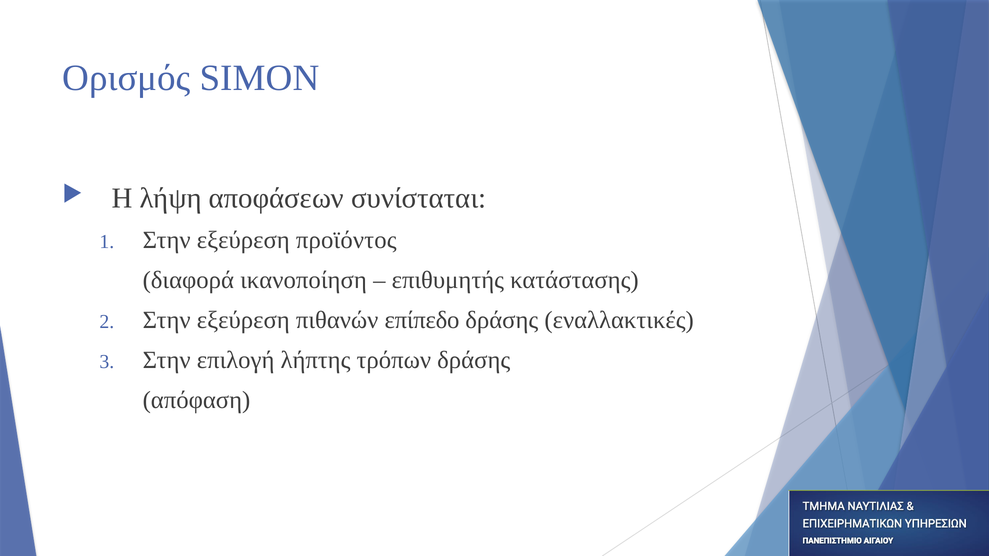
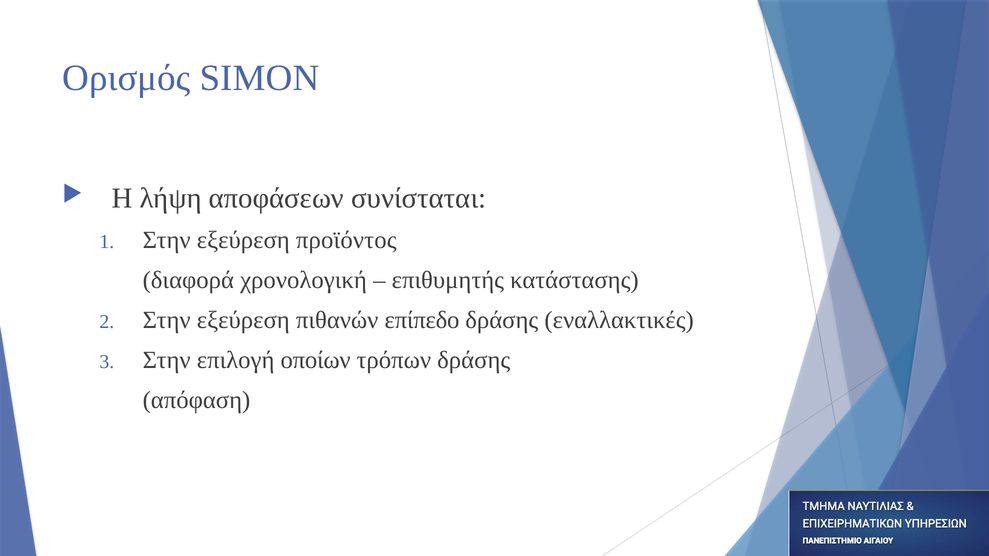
ικανοποίηση: ικανοποίηση -> χρονολογική
λήπτης: λήπτης -> οποίων
